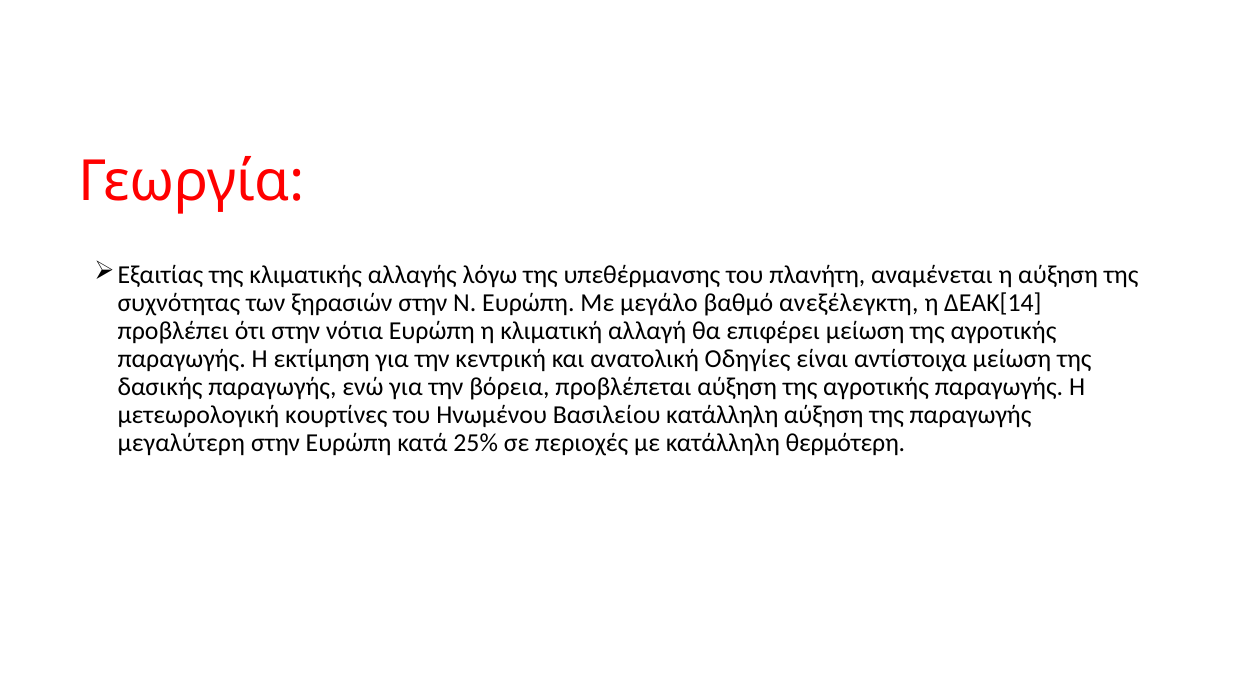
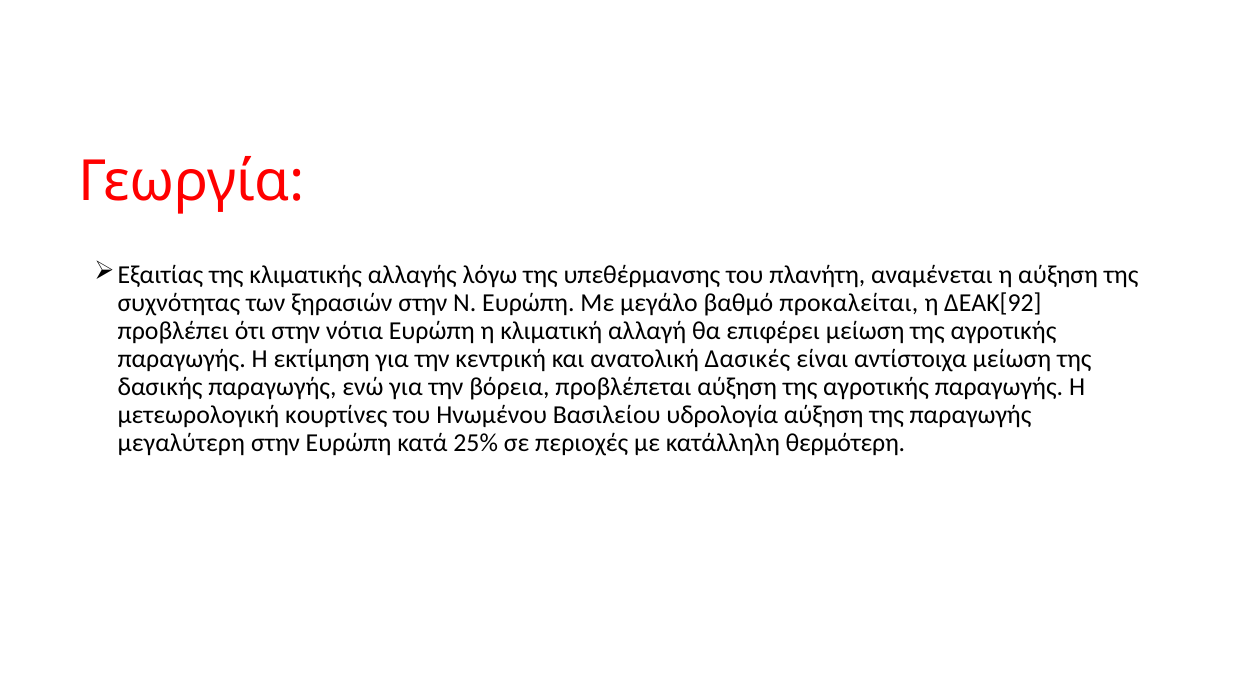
ανεξέλεγκτη: ανεξέλεγκτη -> προκαλείται
ΔΕΑΚ[14: ΔΕΑΚ[14 -> ΔΕΑΚ[92
Οδηγίες: Οδηγίες -> Δασικές
Βασιλείου κατάλληλη: κατάλληλη -> υδρολογία
